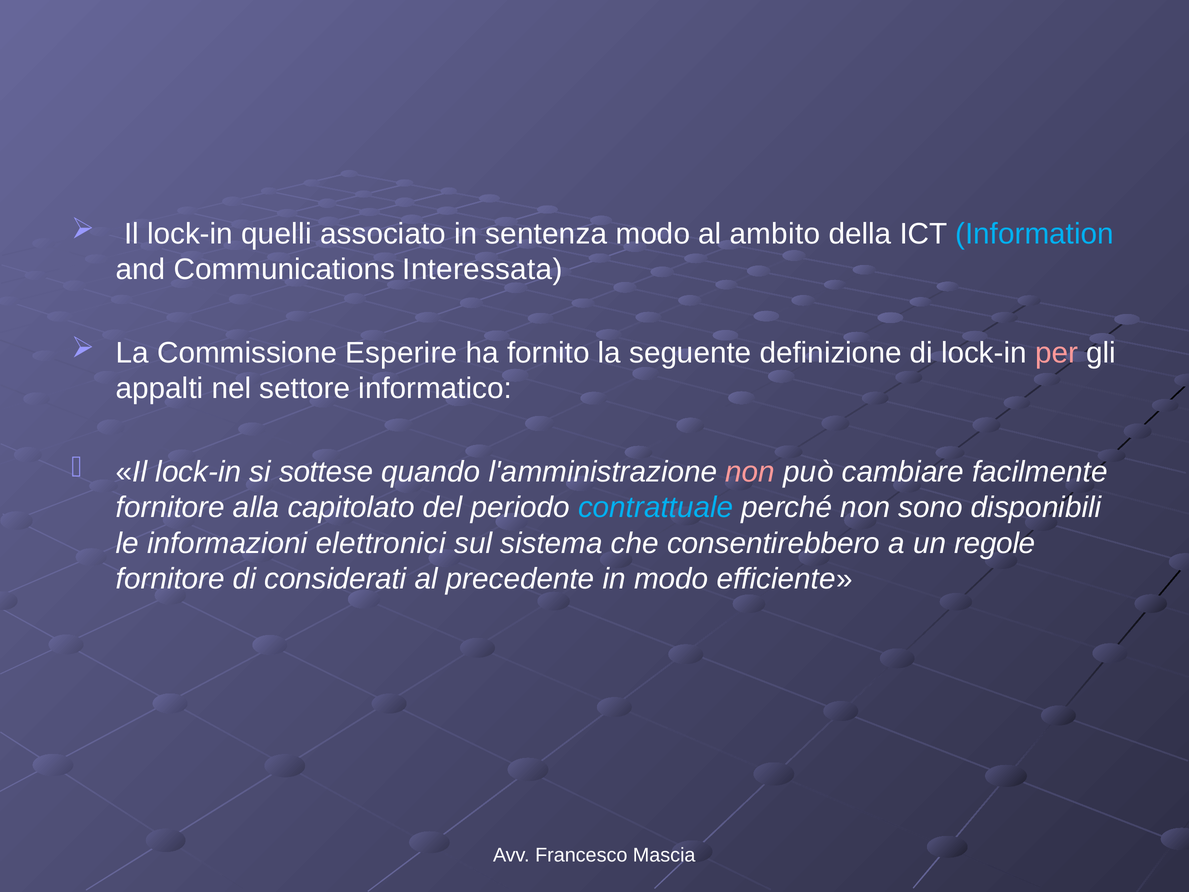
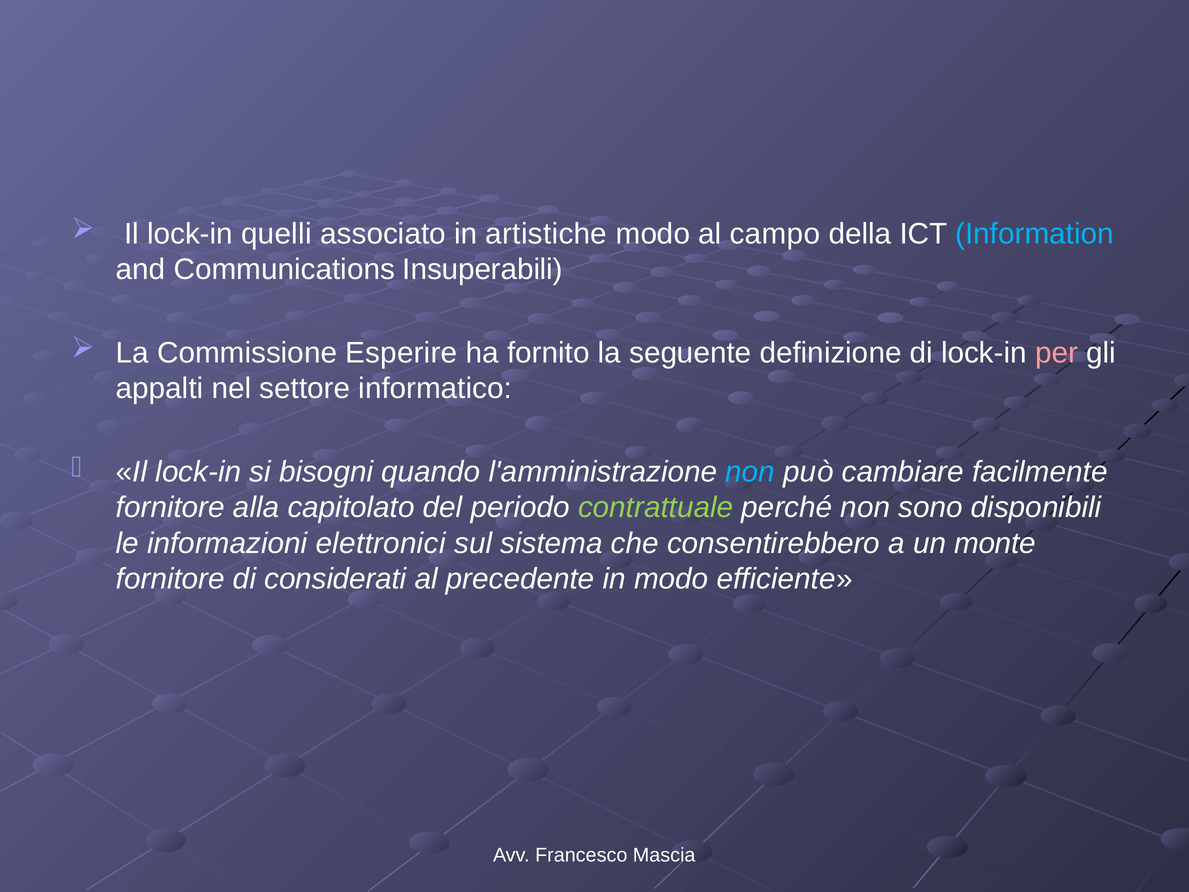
sentenza: sentenza -> artistiche
ambito: ambito -> campo
Interessata: Interessata -> Insuperabili
sottese: sottese -> bisogni
non at (750, 472) colour: pink -> light blue
contrattuale colour: light blue -> light green
regole: regole -> monte
